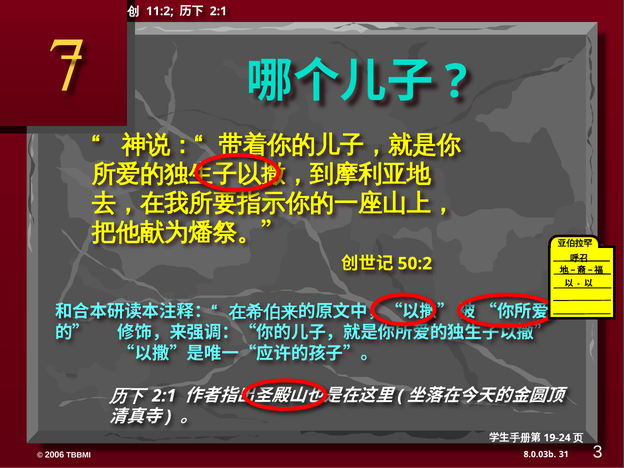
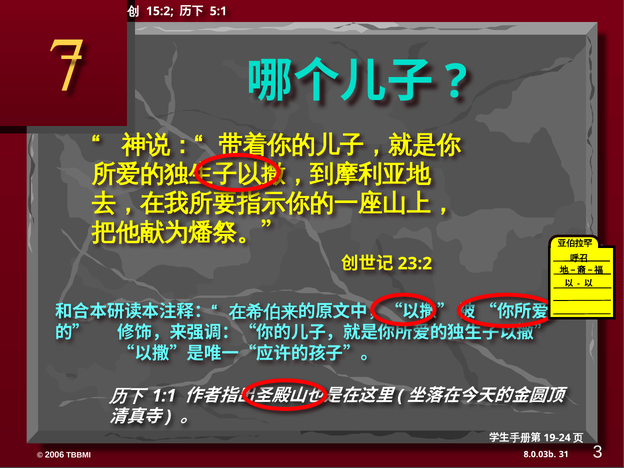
11:2: 11:2 -> 15:2
2:1 at (218, 11): 2:1 -> 5:1
50:2: 50:2 -> 23:2
2:1 at (164, 396): 2:1 -> 1:1
